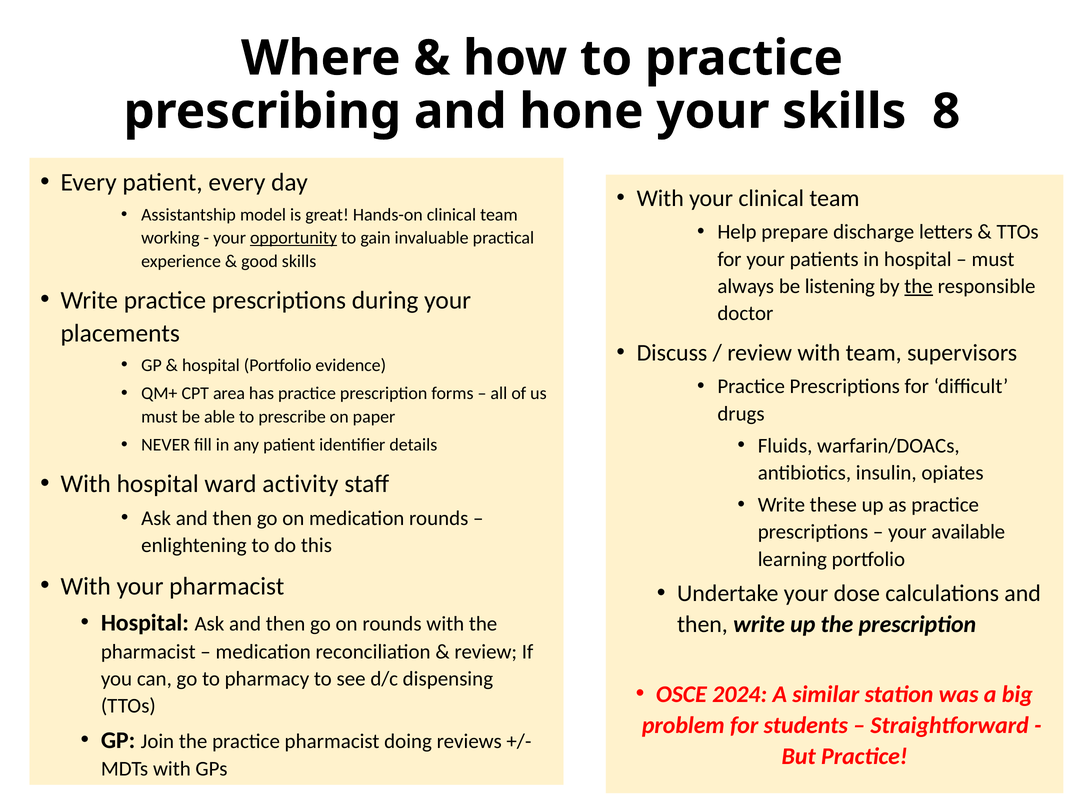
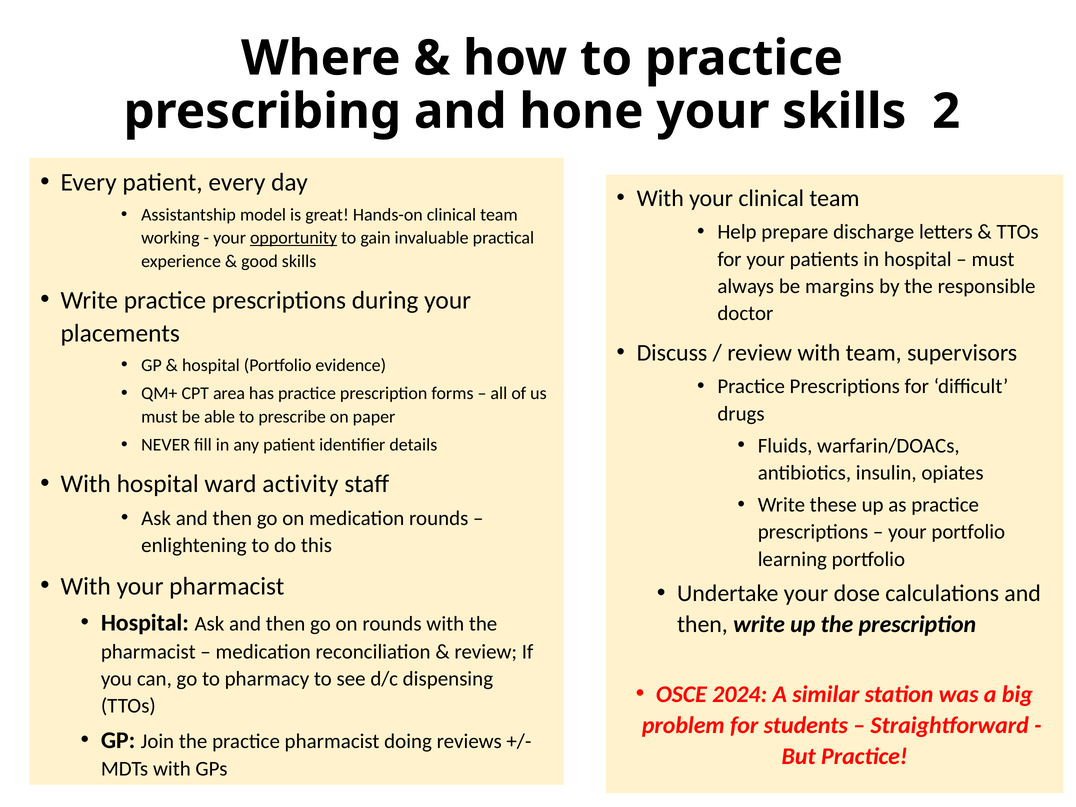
8: 8 -> 2
listening: listening -> margins
the at (919, 286) underline: present -> none
your available: available -> portfolio
